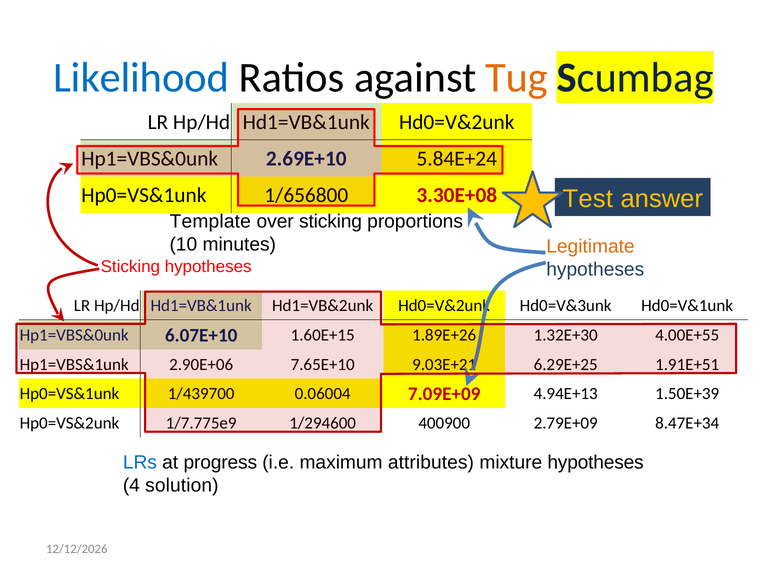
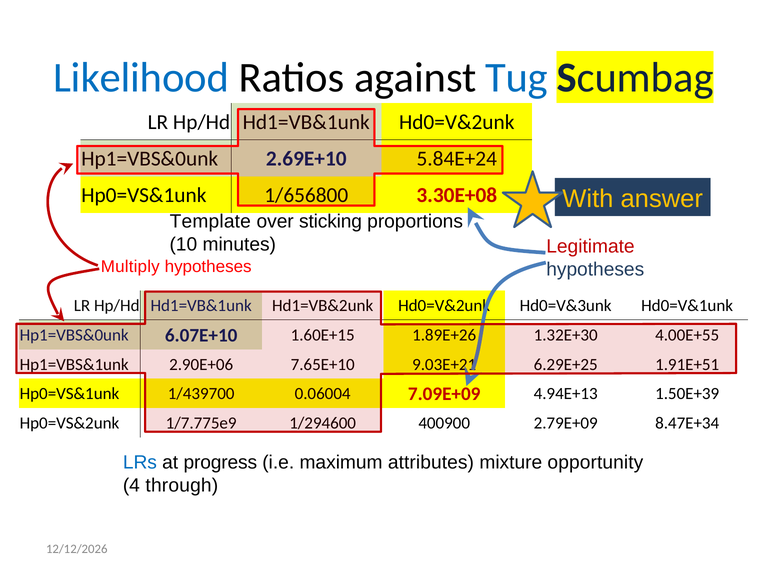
Tug colour: orange -> blue
Test: Test -> With
Legitimate colour: orange -> red
Sticking at (130, 267): Sticking -> Multiply
mixture hypotheses: hypotheses -> opportunity
solution: solution -> through
